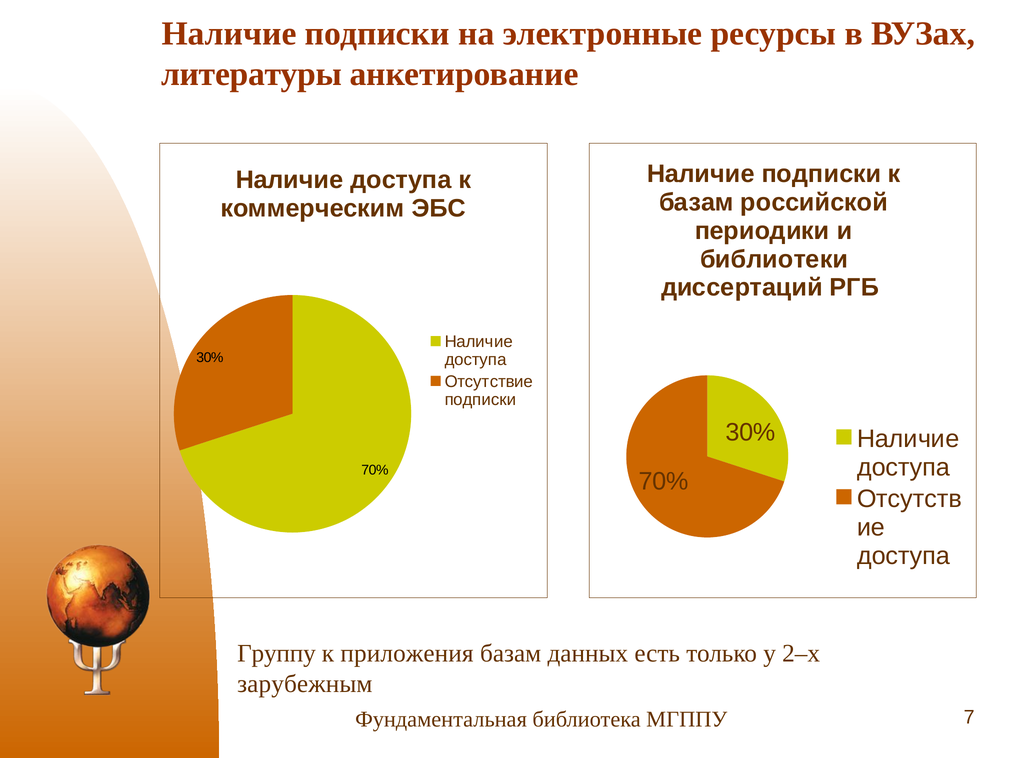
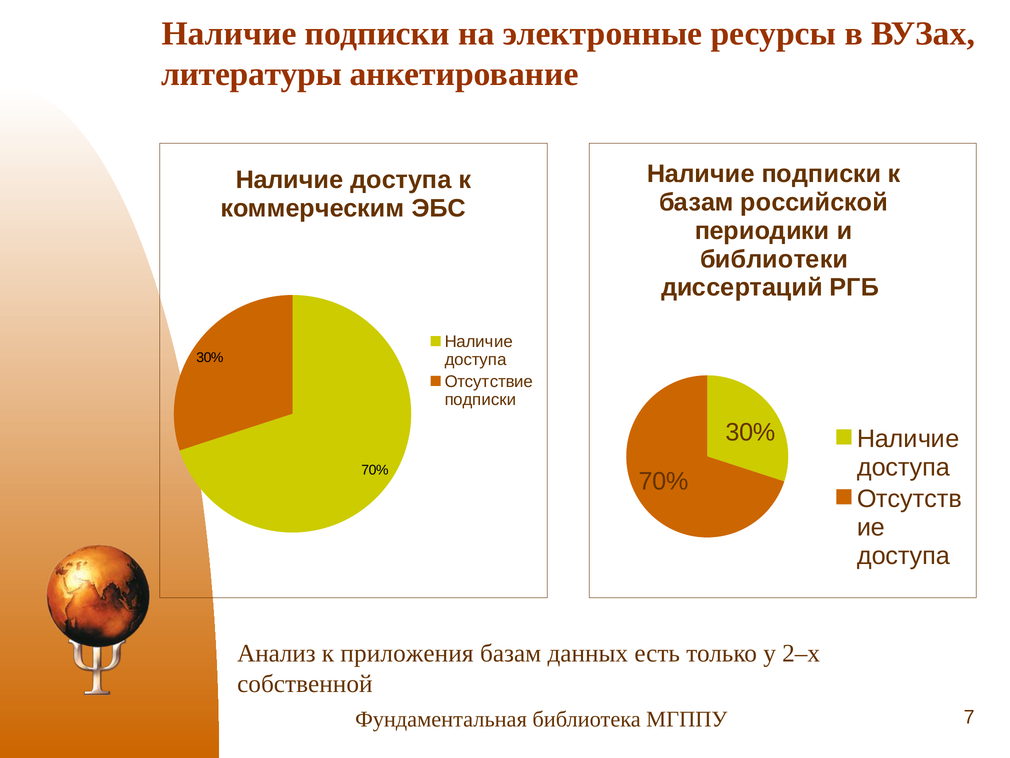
Группу: Группу -> Анализ
зарубежным: зарубежным -> собственной
